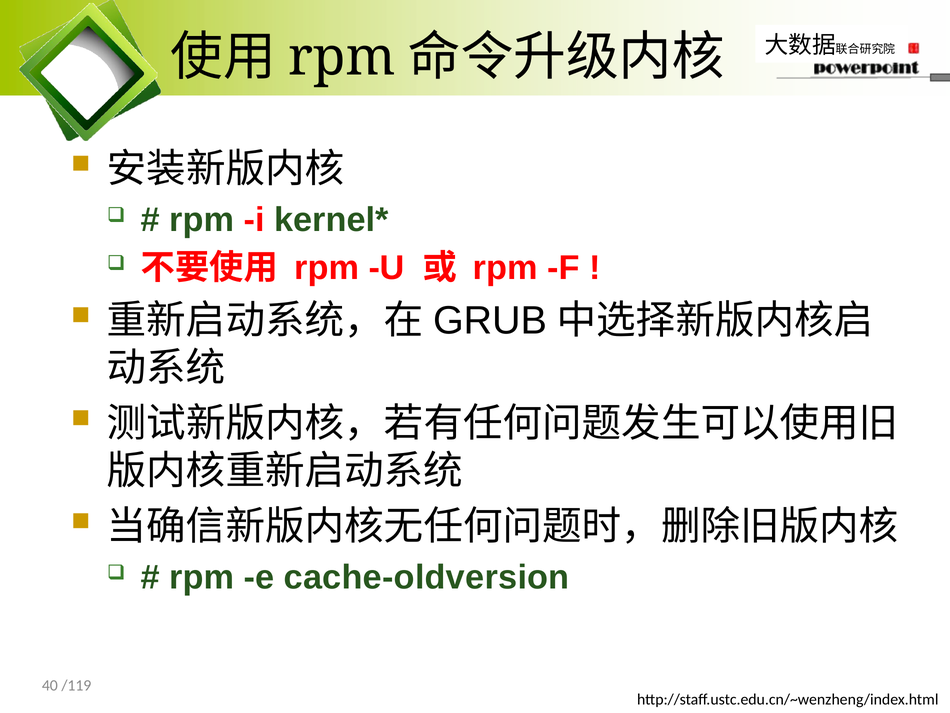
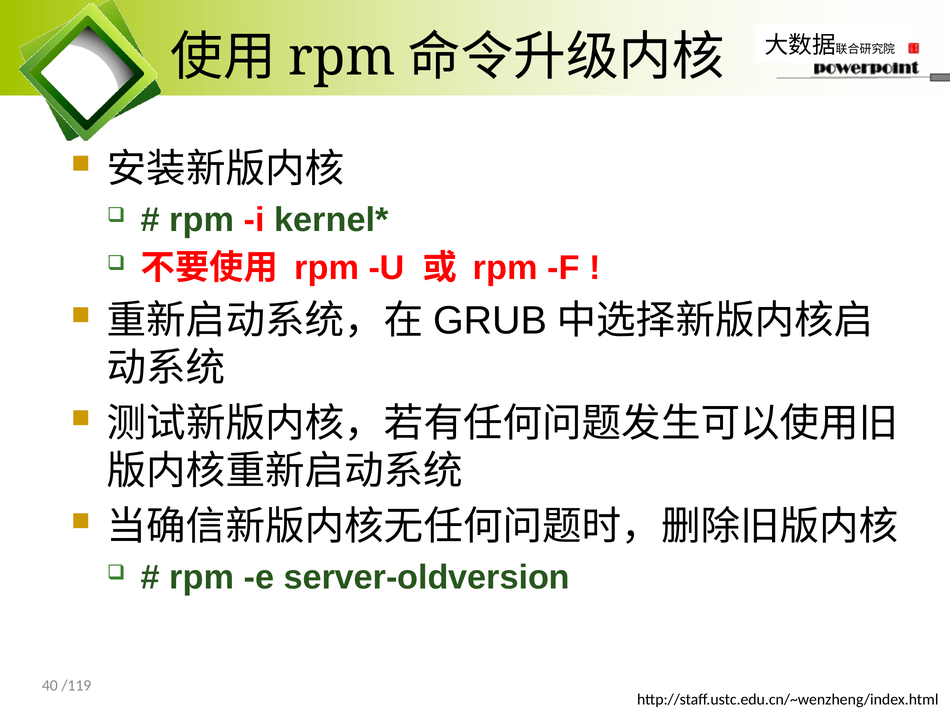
cache-oldversion: cache-oldversion -> server-oldversion
